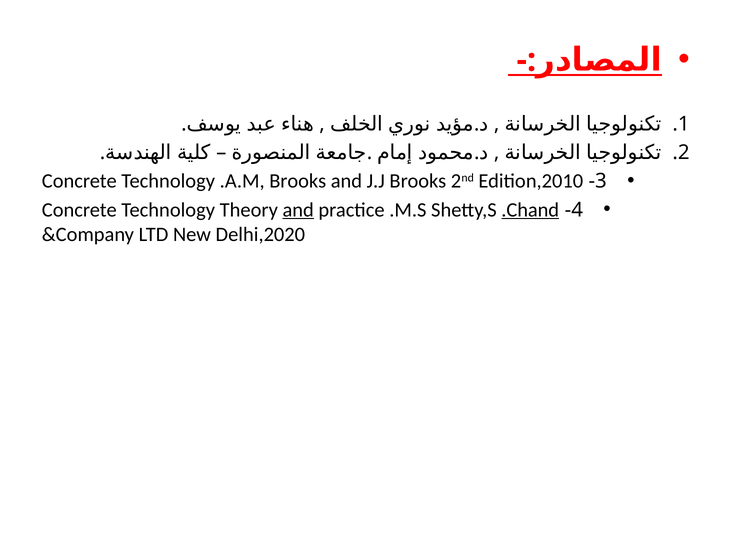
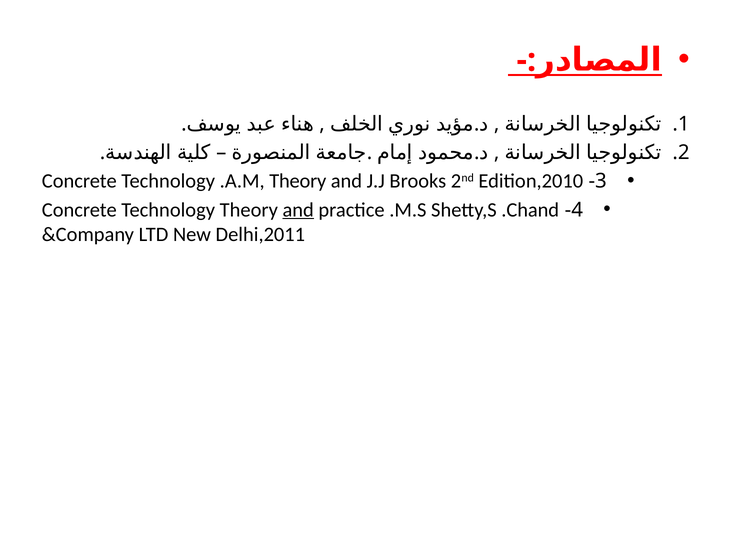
.A.M Brooks: Brooks -> Theory
.Chand underline: present -> none
Delhi,2020: Delhi,2020 -> Delhi,2011
